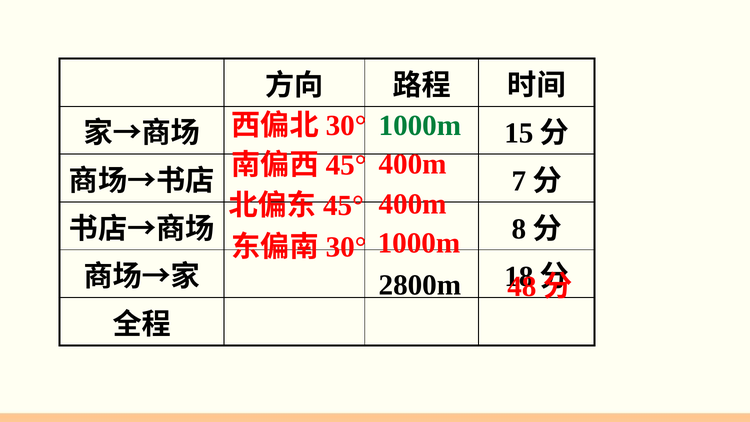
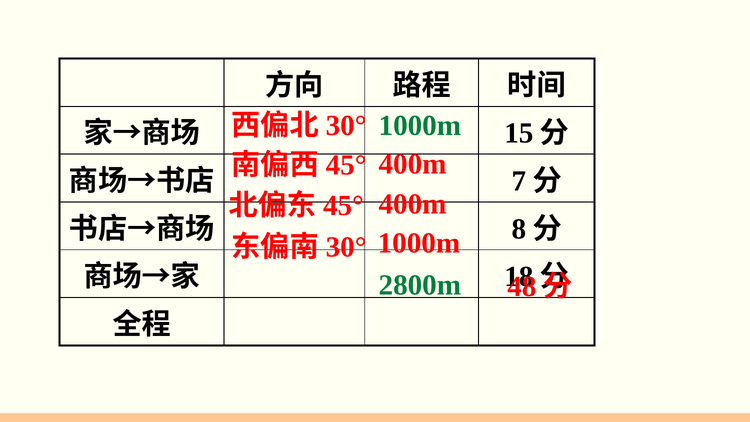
2800m colour: black -> green
